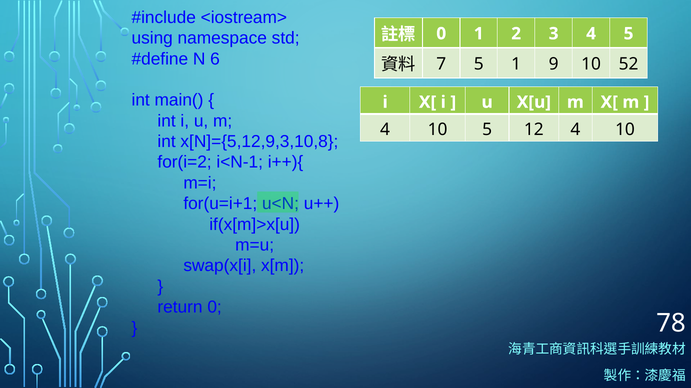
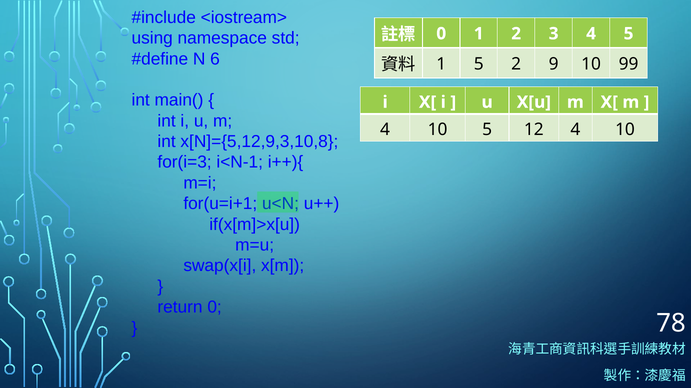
7 at (441, 64): 7 -> 1
5 1: 1 -> 2
52: 52 -> 99
for(i=2: for(i=2 -> for(i=3
